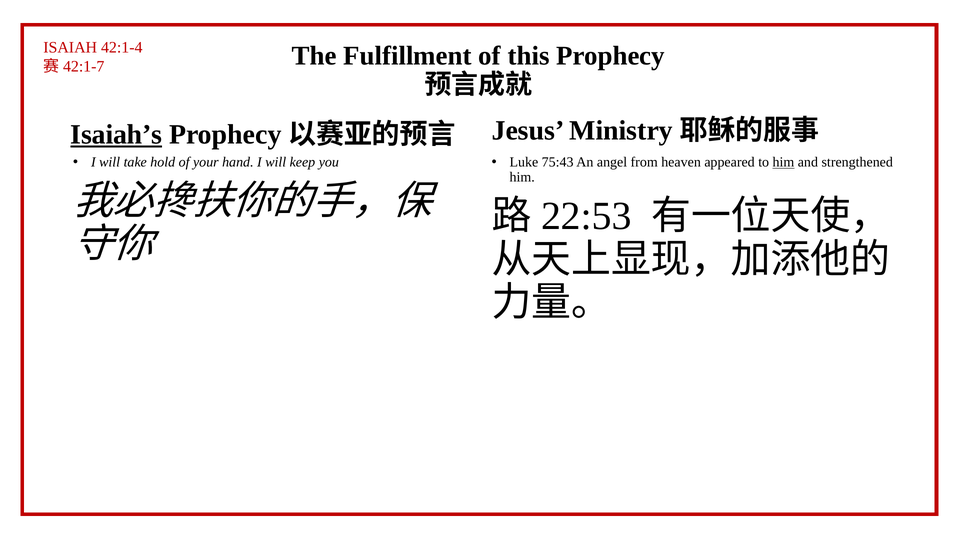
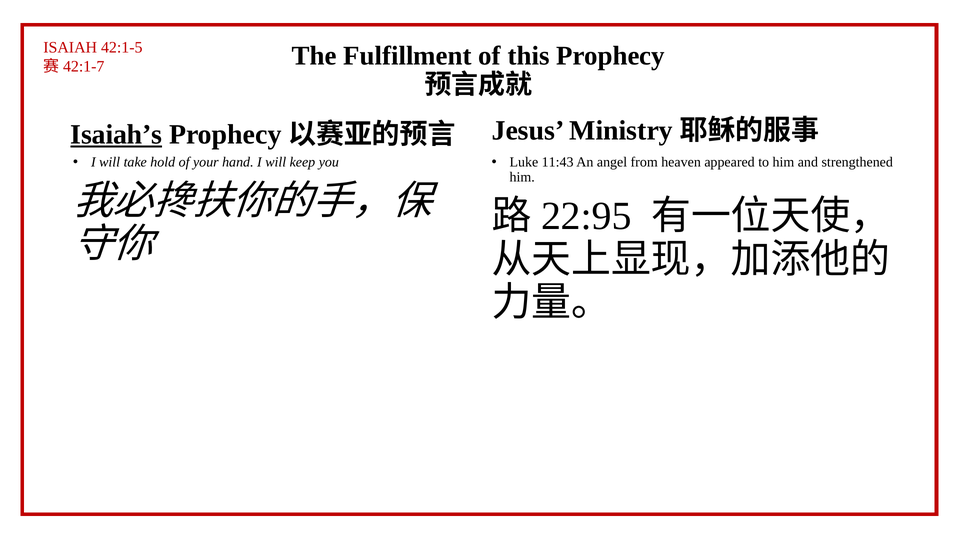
42:1-4: 42:1-4 -> 42:1-5
75:43: 75:43 -> 11:43
him at (783, 162) underline: present -> none
22:53: 22:53 -> 22:95
